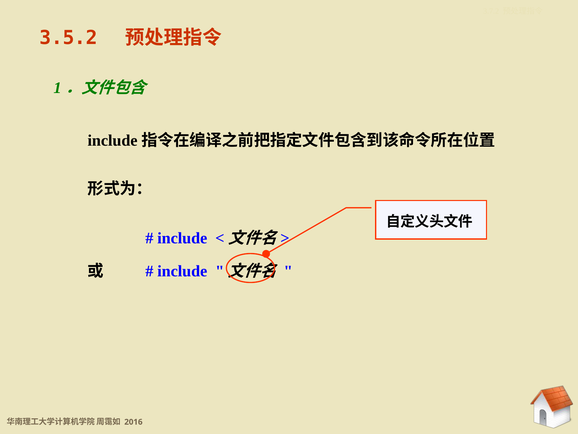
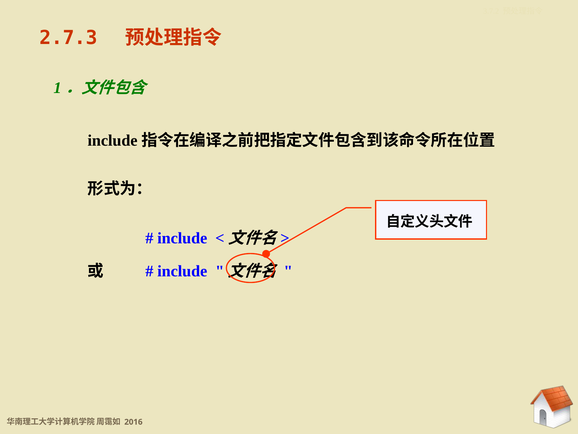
3.5.2: 3.5.2 -> 2.7.3
